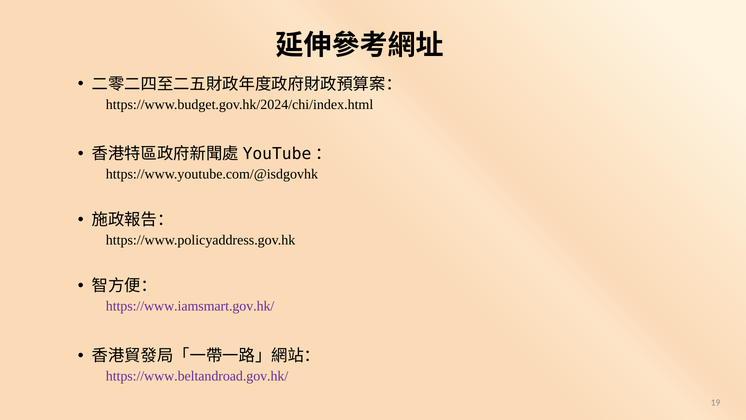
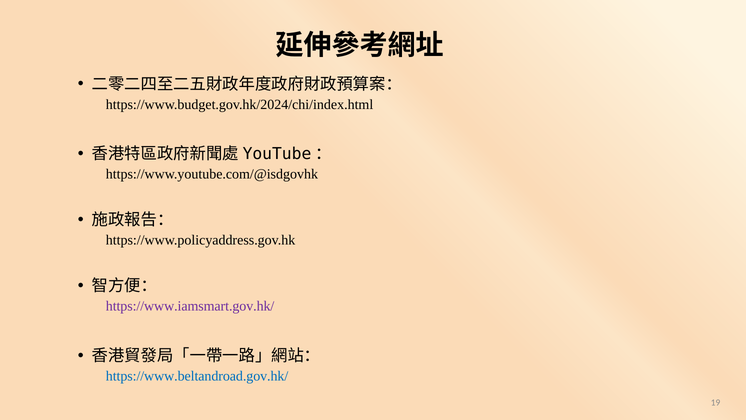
https://www.beltandroad.gov.hk/ colour: purple -> blue
